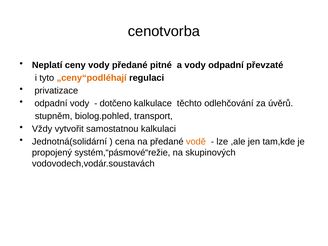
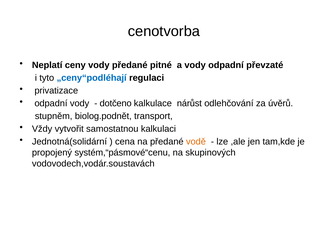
„ceny“podléhají colour: orange -> blue
těchto: těchto -> nárůst
biolog.pohled: biolog.pohled -> biolog.podnět
systém,“pásmové“režie: systém,“pásmové“režie -> systém,“pásmové“cenu
